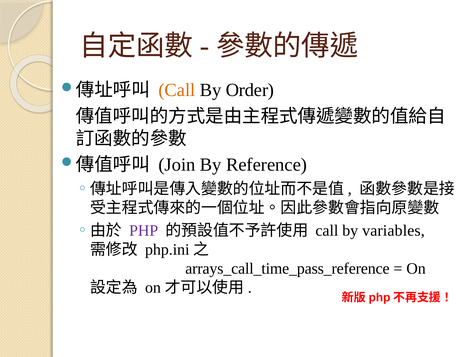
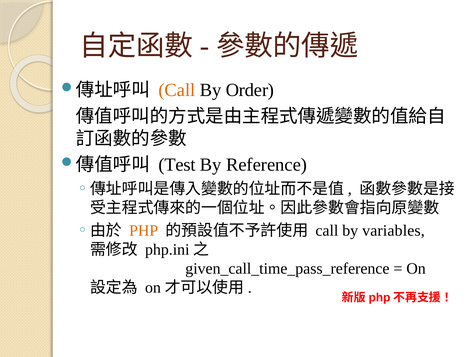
Join: Join -> Test
PHP colour: purple -> orange
arrays_call_time_pass_reference: arrays_call_time_pass_reference -> given_call_time_pass_reference
